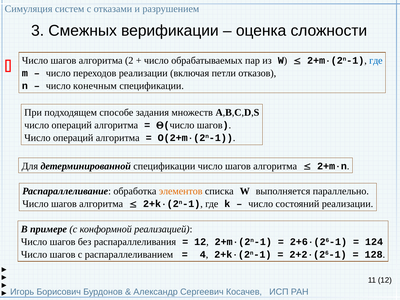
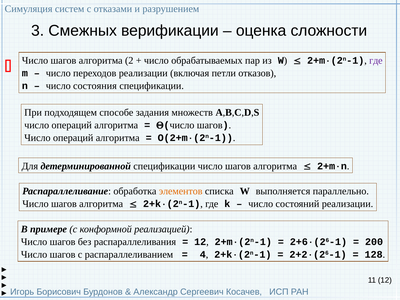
где at (376, 61) colour: blue -> purple
конечным: конечным -> состояния
124: 124 -> 200
